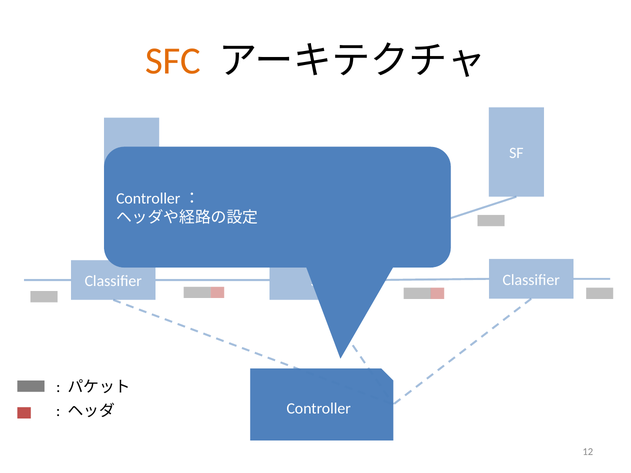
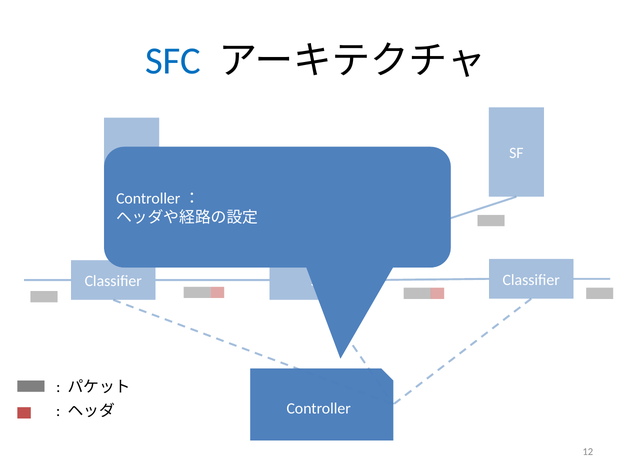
SFC colour: orange -> blue
